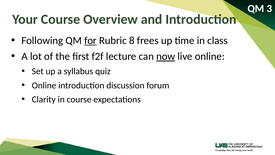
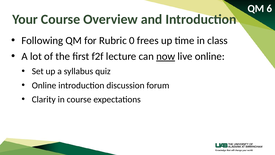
3: 3 -> 6
for underline: present -> none
8: 8 -> 0
